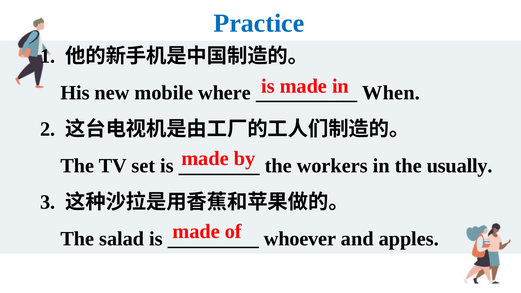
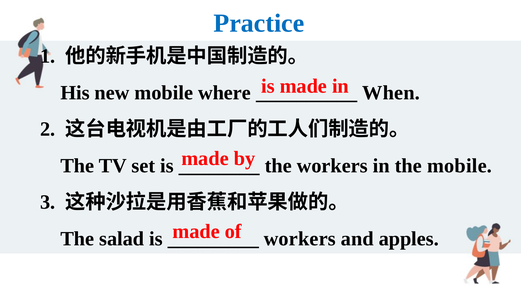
the usually: usually -> mobile
whoever at (300, 239): whoever -> workers
